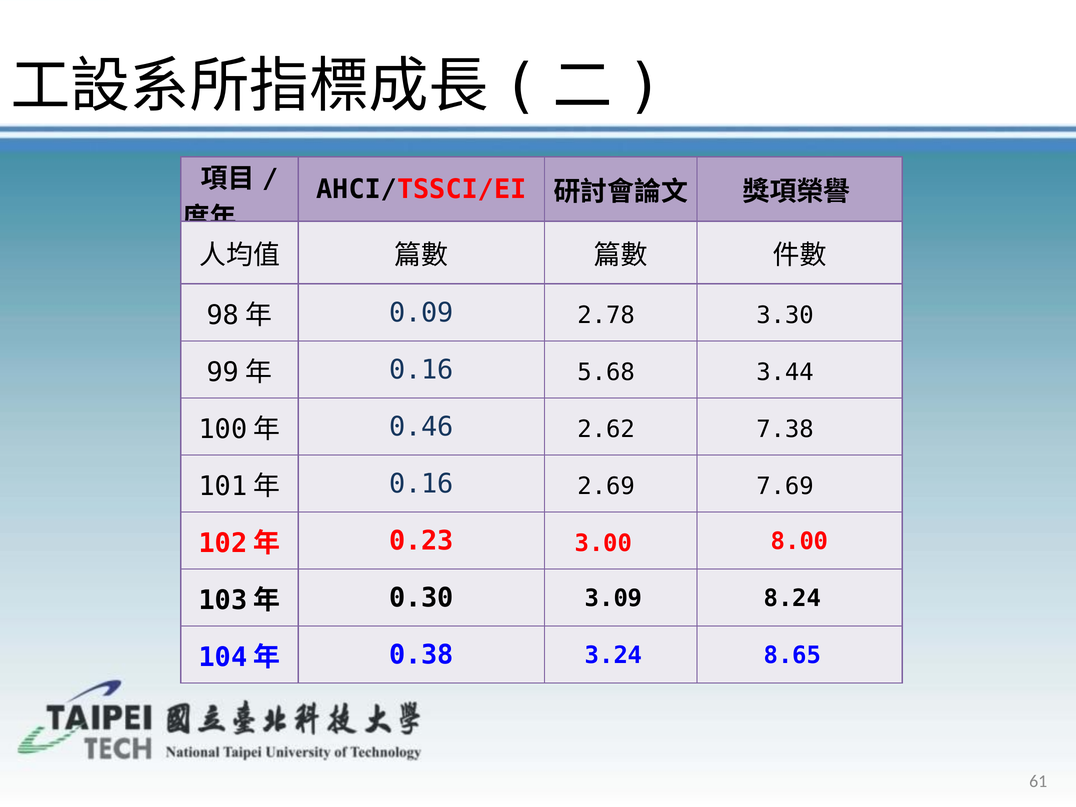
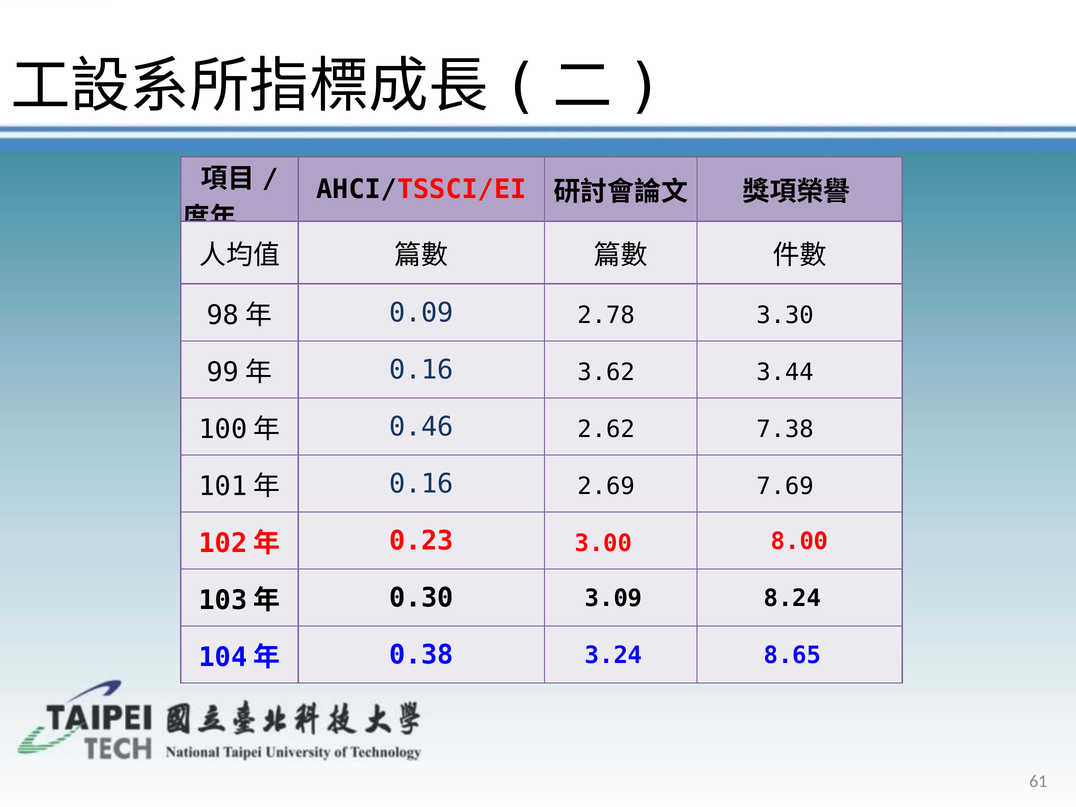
5.68: 5.68 -> 3.62
